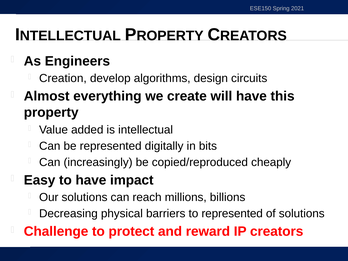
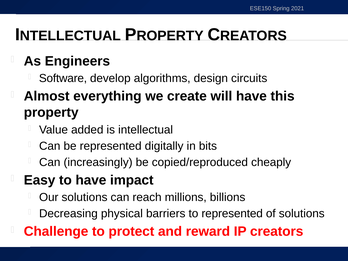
Creation: Creation -> Software
